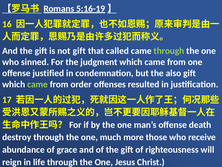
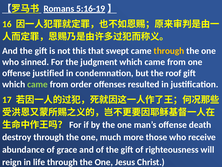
not gift: gift -> this
called: called -> swept
through at (169, 51) colour: light green -> yellow
also: also -> roof
